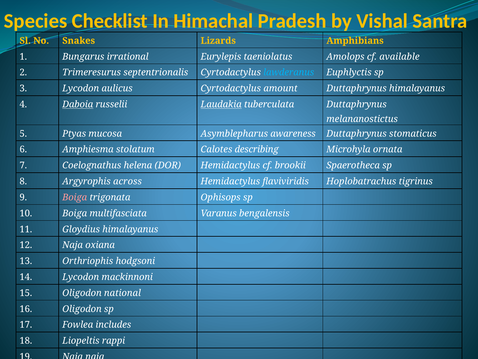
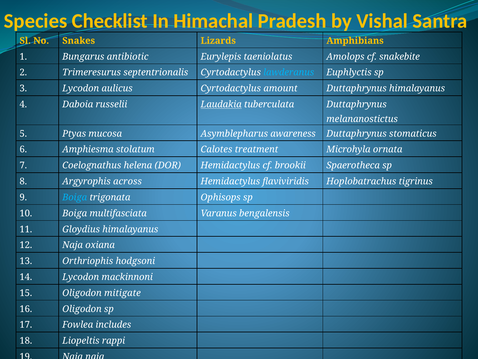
irrational: irrational -> antibiotic
available: available -> snakebite
Daboia underline: present -> none
describing: describing -> treatment
Boiga at (75, 197) colour: pink -> light blue
national: national -> mitigate
